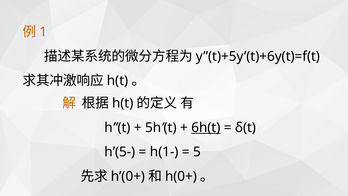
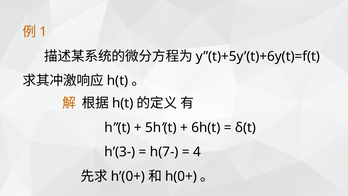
6h(t underline: present -> none
h’(5-: h’(5- -> h’(3-
h(1-: h(1- -> h(7-
5: 5 -> 4
